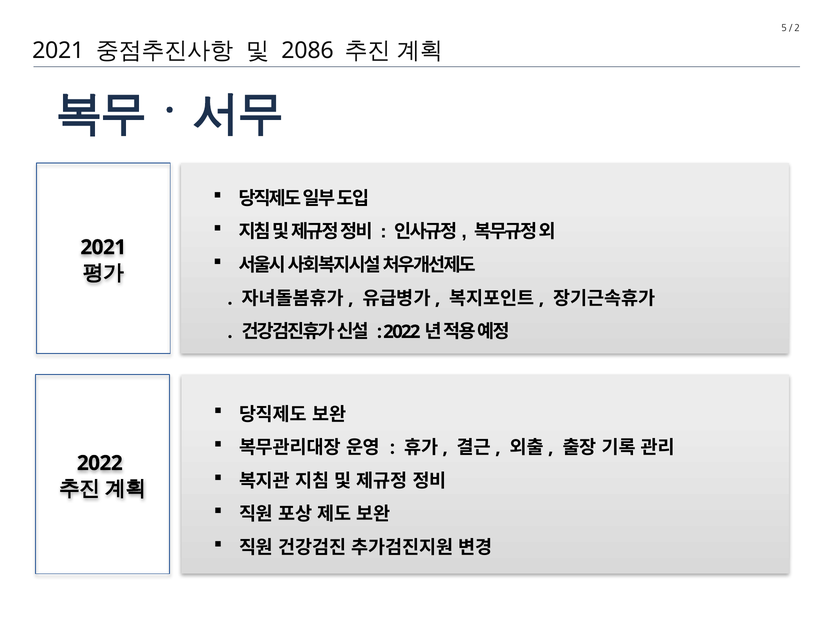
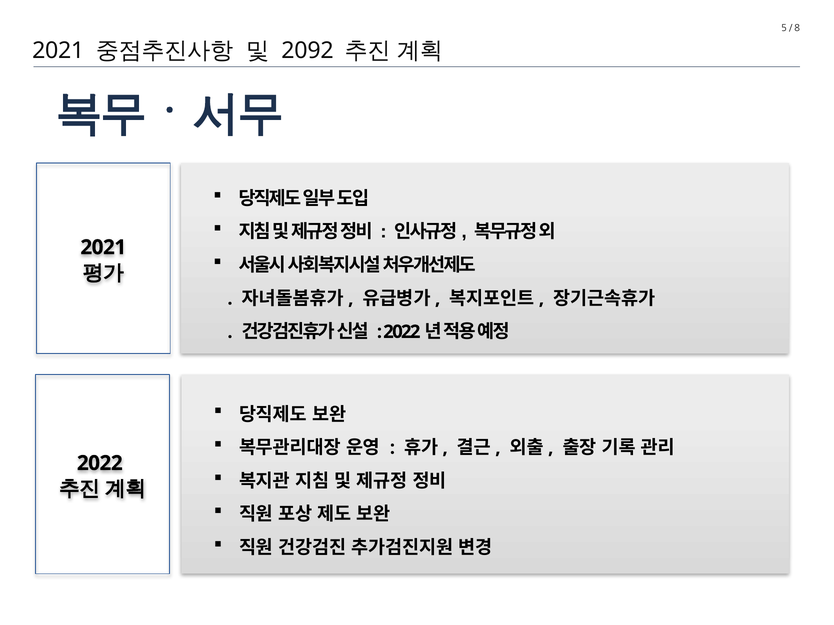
2: 2 -> 8
2086: 2086 -> 2092
